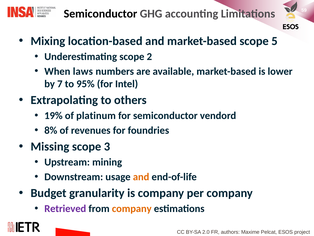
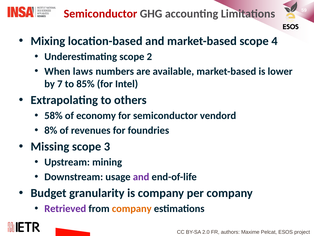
Semiconductor at (100, 14) colour: black -> red
5: 5 -> 4
95%: 95% -> 85%
19%: 19% -> 58%
platinum: platinum -> economy
and at (141, 177) colour: orange -> purple
